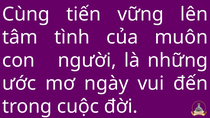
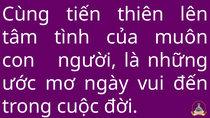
vững: vững -> thiên
